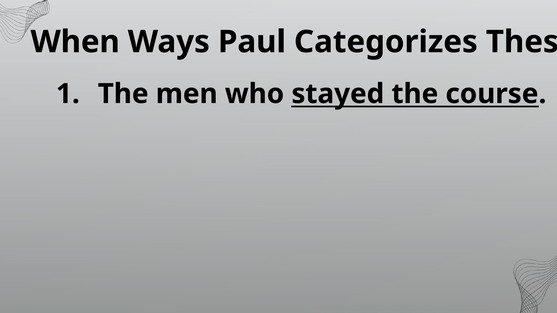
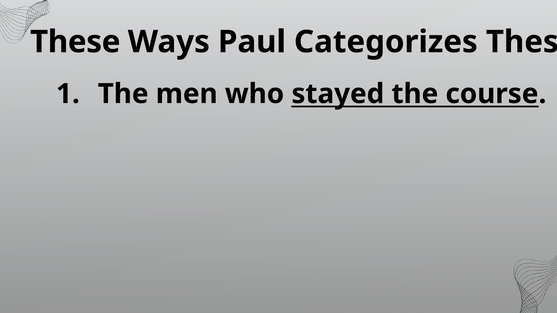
When at (75, 42): When -> These
